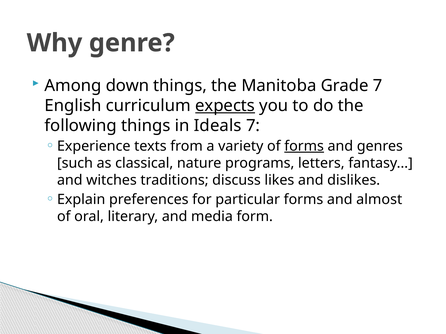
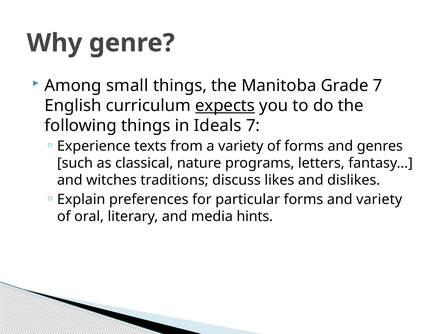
down: down -> small
forms at (304, 146) underline: present -> none
and almost: almost -> variety
form: form -> hints
